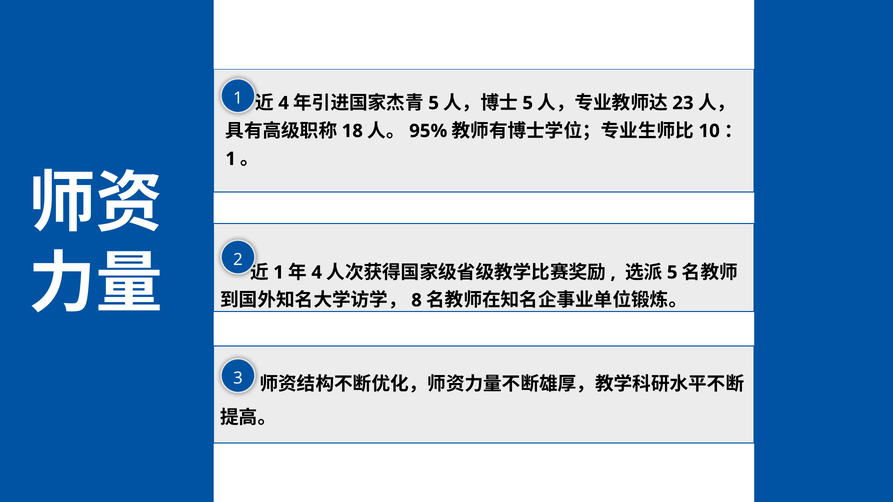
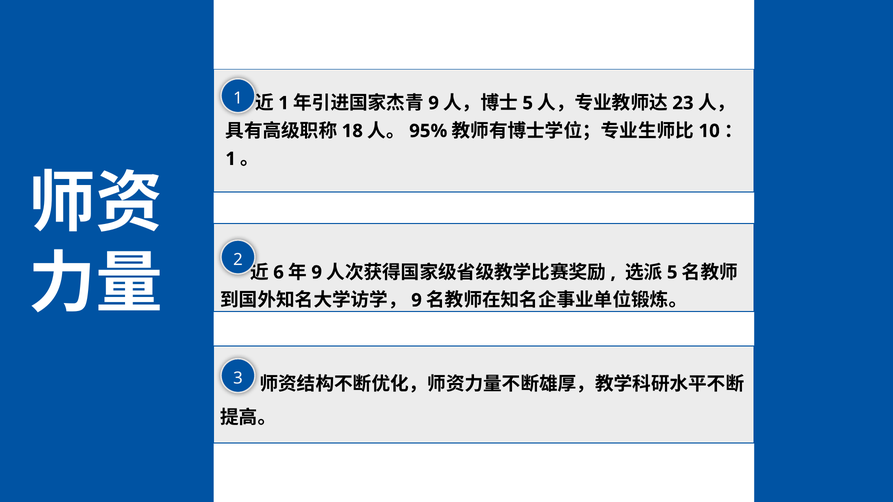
4 at (284, 103): 4 -> 1
5 at (434, 103): 5 -> 9
1 at (279, 273): 1 -> 6
4 at (317, 273): 4 -> 9
8 at (417, 300): 8 -> 9
